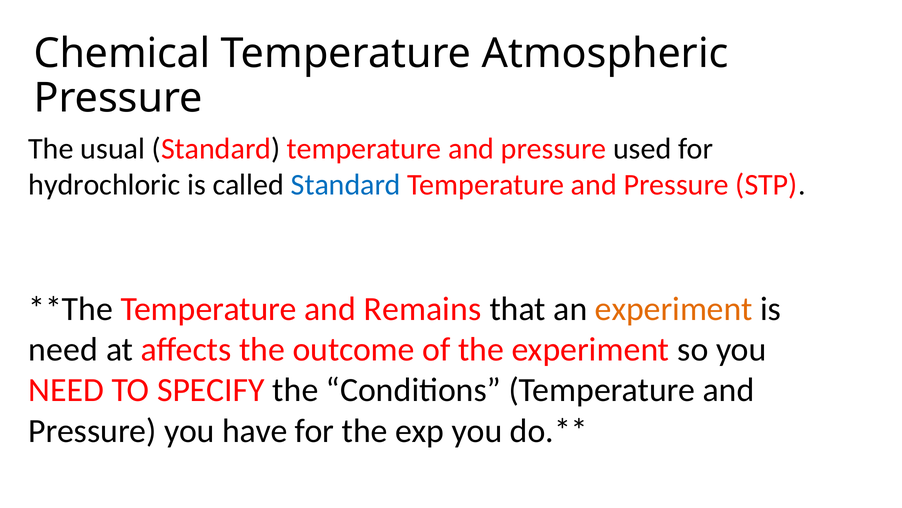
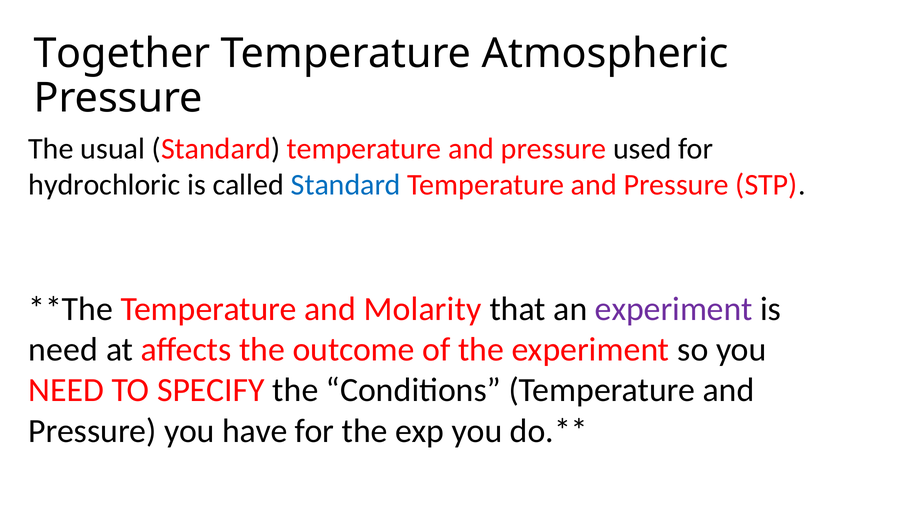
Chemical: Chemical -> Together
Remains: Remains -> Molarity
experiment at (674, 309) colour: orange -> purple
